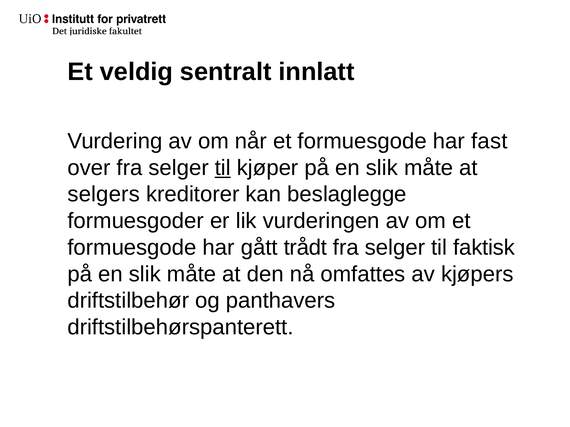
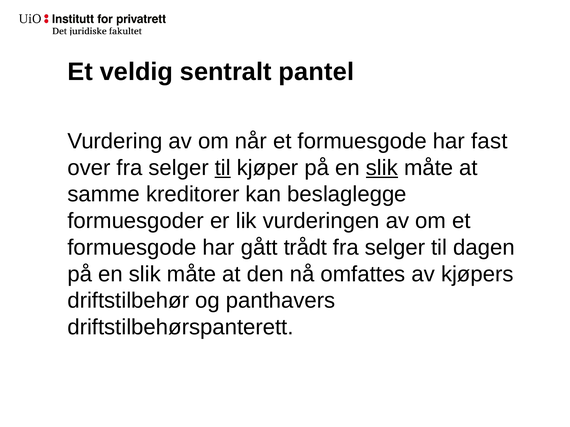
innlatt: innlatt -> pantel
slik at (382, 168) underline: none -> present
selgers: selgers -> samme
faktisk: faktisk -> dagen
